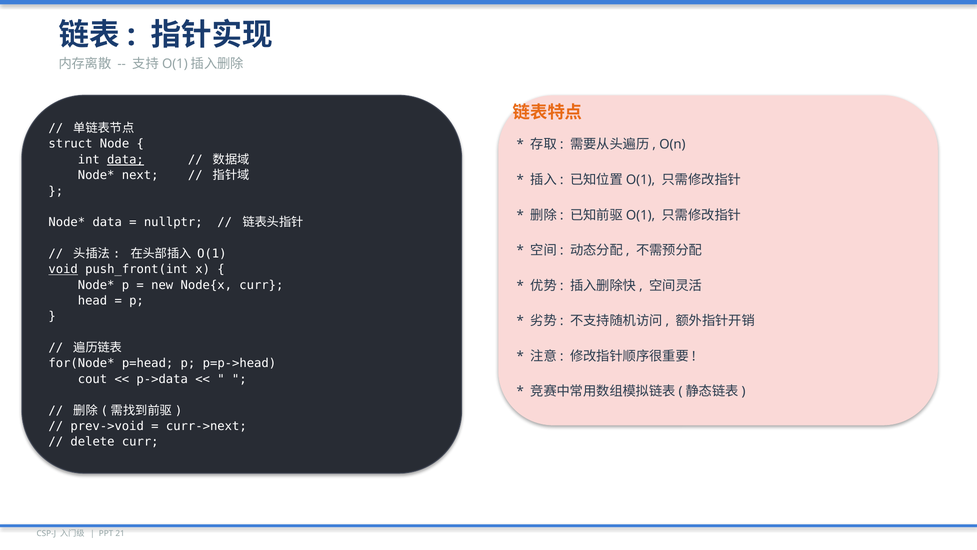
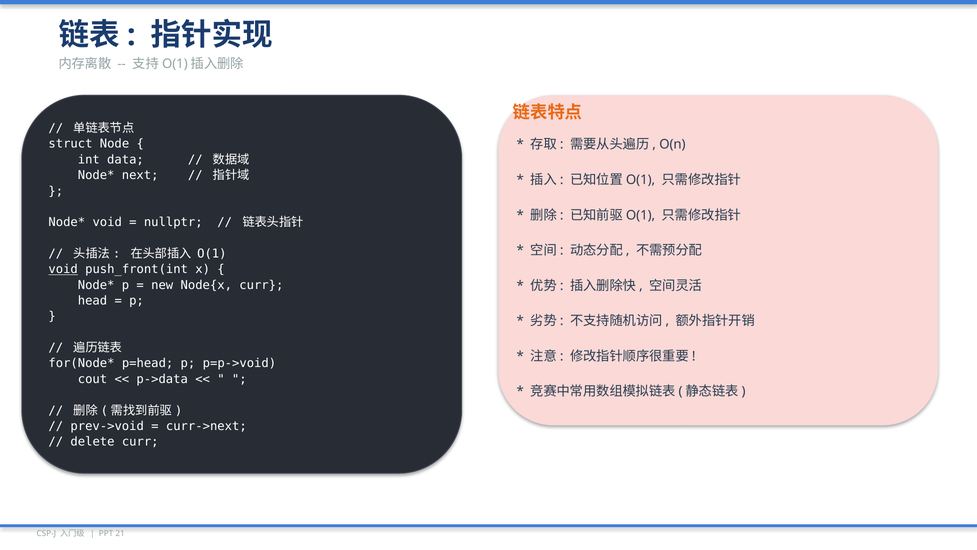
data at (125, 160) underline: present -> none
data at (107, 222): data -> void
p=p->head: p=p->head -> p=p->void
